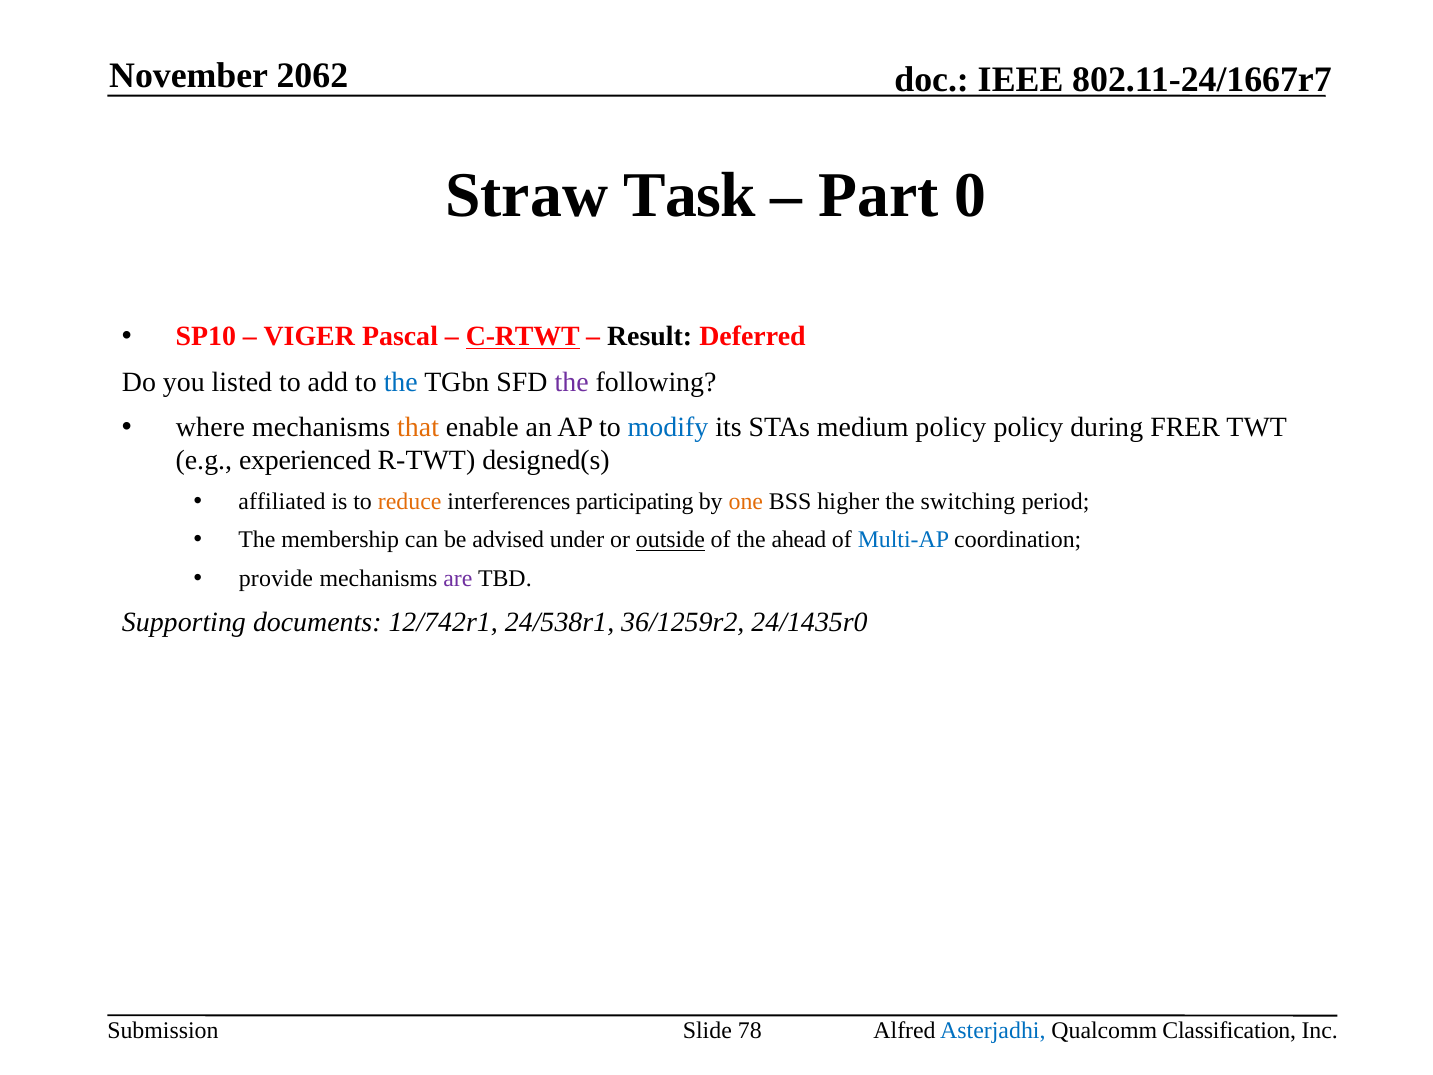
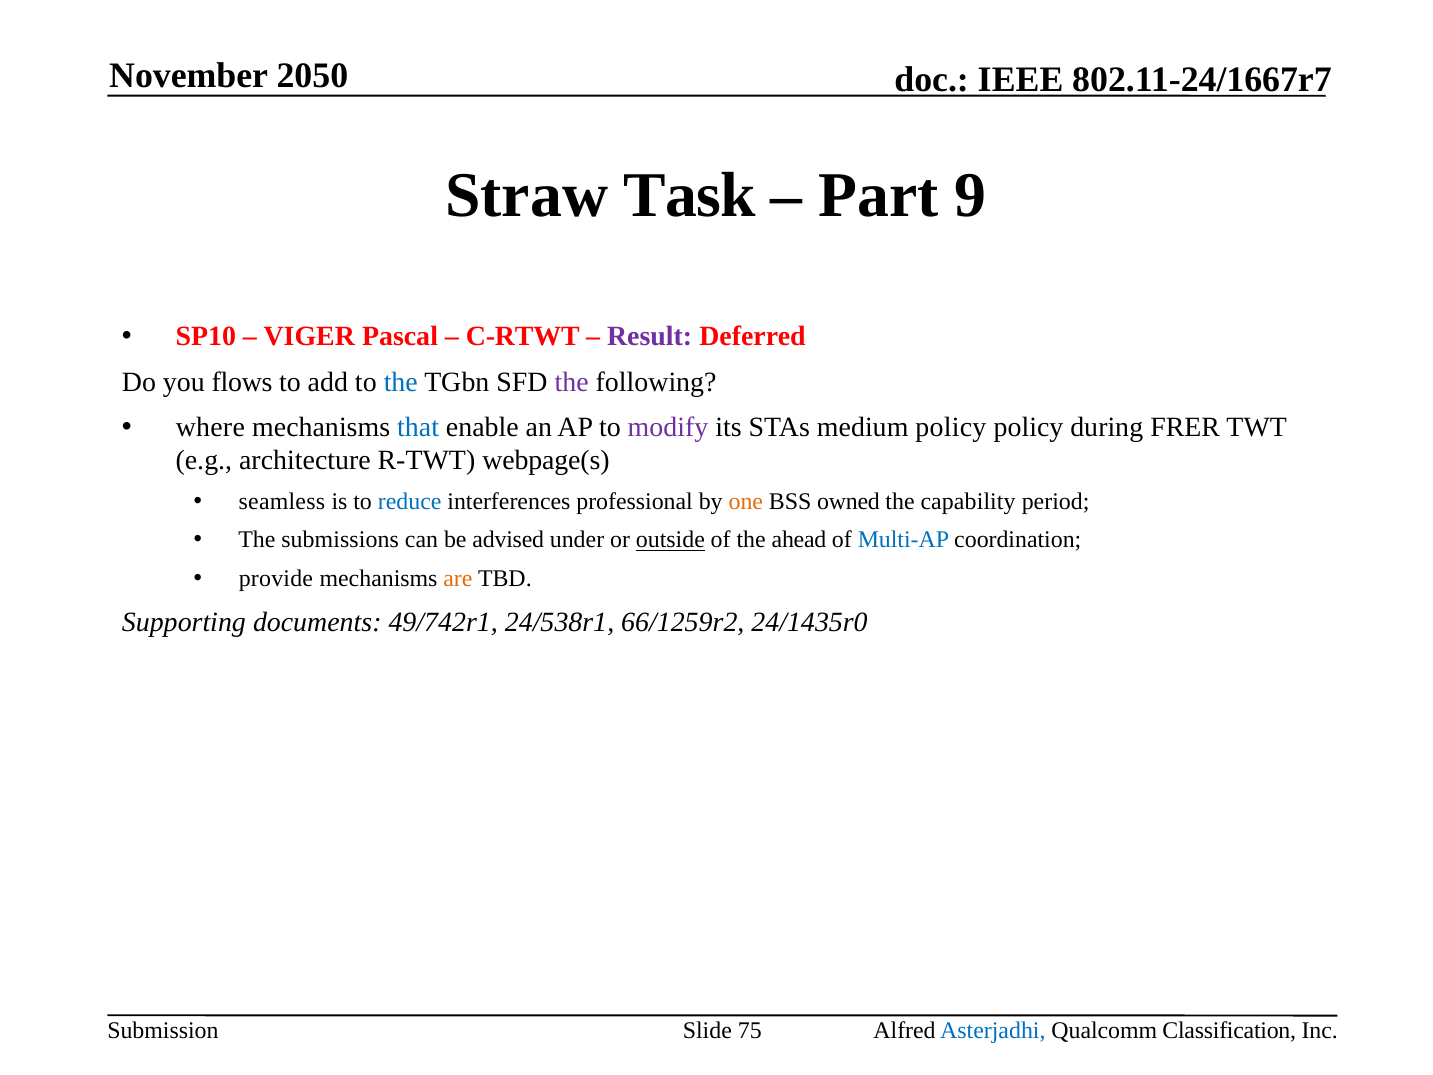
2062: 2062 -> 2050
0: 0 -> 9
C-RTWT underline: present -> none
Result colour: black -> purple
listed: listed -> flows
that colour: orange -> blue
modify colour: blue -> purple
experienced: experienced -> architecture
designed(s: designed(s -> webpage(s
affiliated: affiliated -> seamless
reduce colour: orange -> blue
participating: participating -> professional
higher: higher -> owned
switching: switching -> capability
membership: membership -> submissions
are colour: purple -> orange
12/742r1: 12/742r1 -> 49/742r1
36/1259r2: 36/1259r2 -> 66/1259r2
78: 78 -> 75
